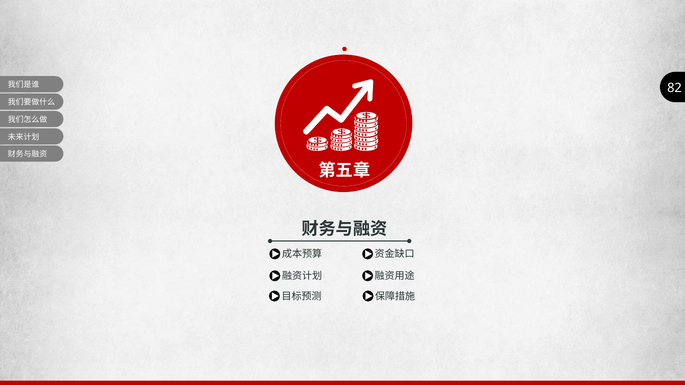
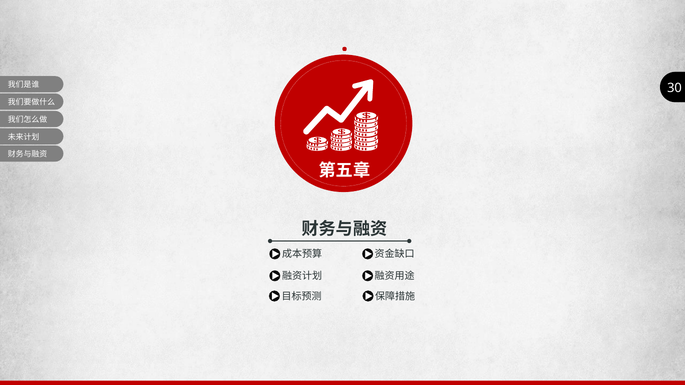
82: 82 -> 30
